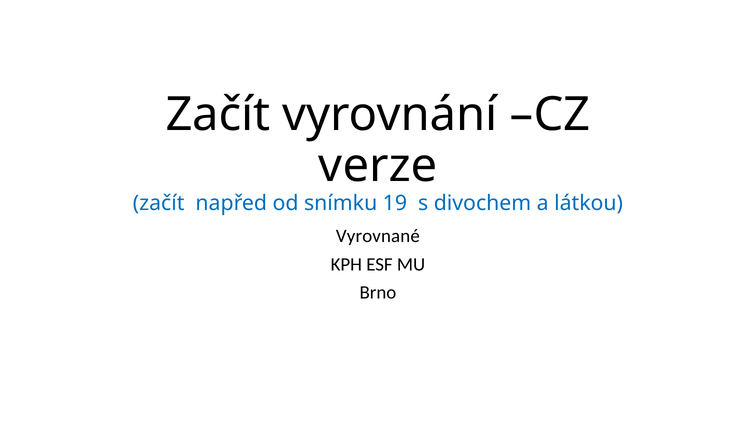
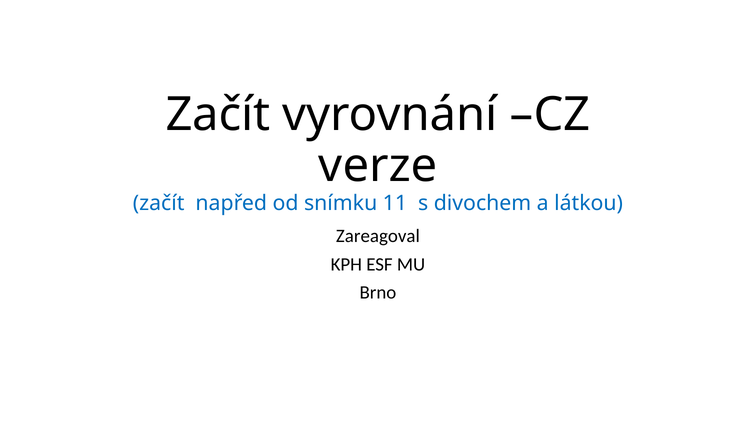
19: 19 -> 11
Vyrovnané: Vyrovnané -> Zareagoval
